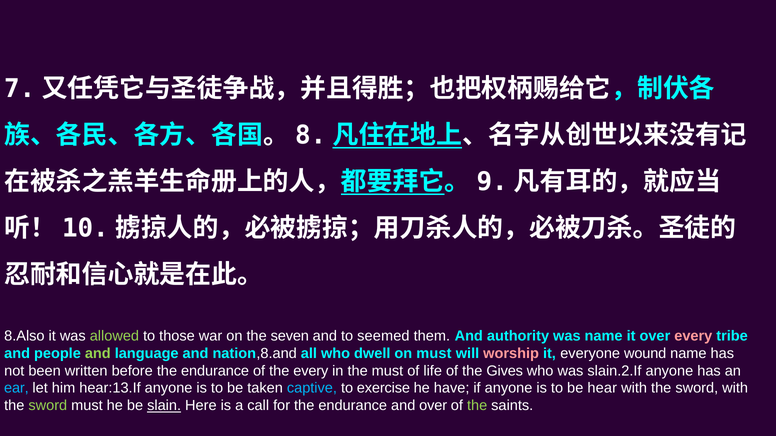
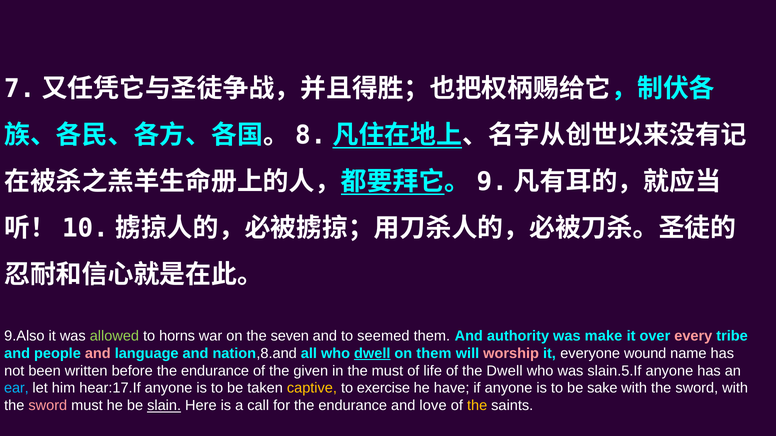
8.Also: 8.Also -> 9.Also
those: those -> horns
was name: name -> make
and at (98, 354) colour: light green -> pink
dwell at (372, 354) underline: none -> present
on must: must -> them
the every: every -> given
the Gives: Gives -> Dwell
slain.2.If: slain.2.If -> slain.5.If
hear:13.If: hear:13.If -> hear:17.If
captive colour: light blue -> yellow
hear: hear -> sake
sword at (48, 406) colour: light green -> pink
and over: over -> love
the at (477, 406) colour: light green -> yellow
